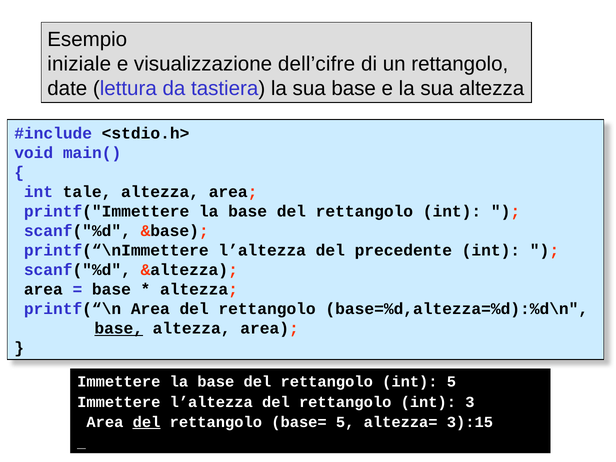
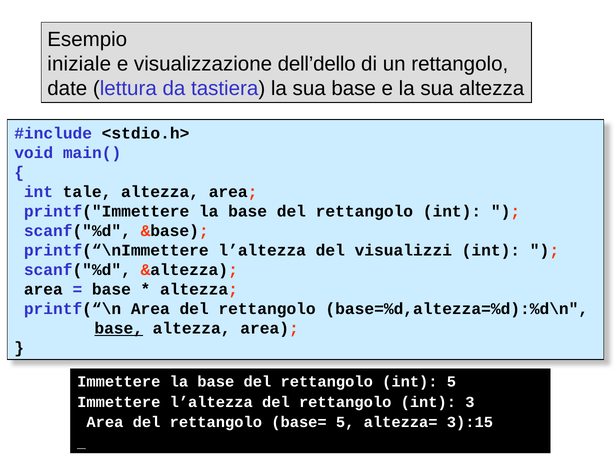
dell’cifre: dell’cifre -> dell’dello
precedente: precedente -> visualizzi
del at (147, 422) underline: present -> none
